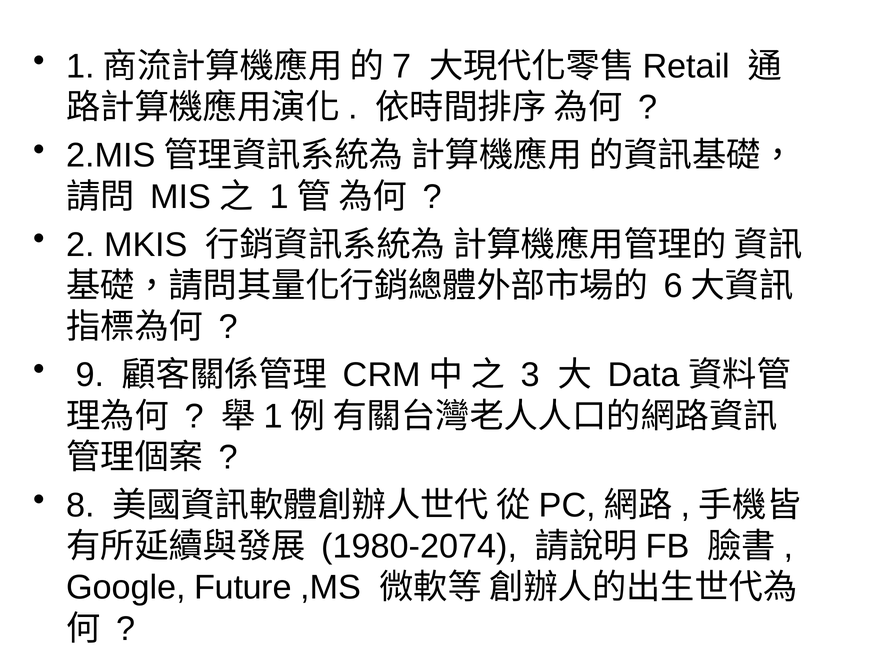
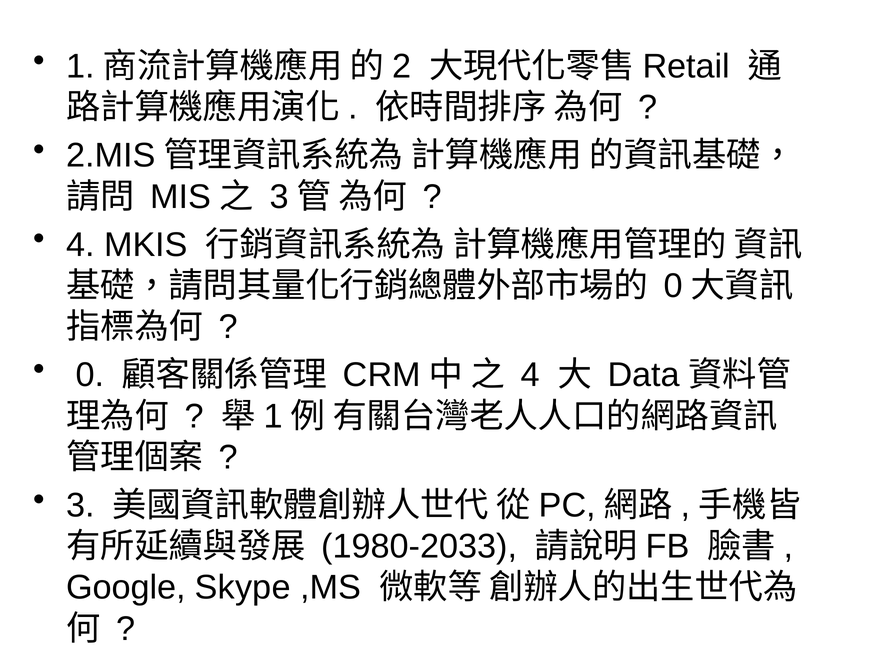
7: 7 -> 2
1 at (279, 197): 1 -> 3
2 at (80, 245): 2 -> 4
6 at (673, 286): 6 -> 0
9 at (90, 375): 9 -> 0
3 at (530, 375): 3 -> 4
8 at (80, 505): 8 -> 3
1980-2074: 1980-2074 -> 1980-2033
Future: Future -> Skype
